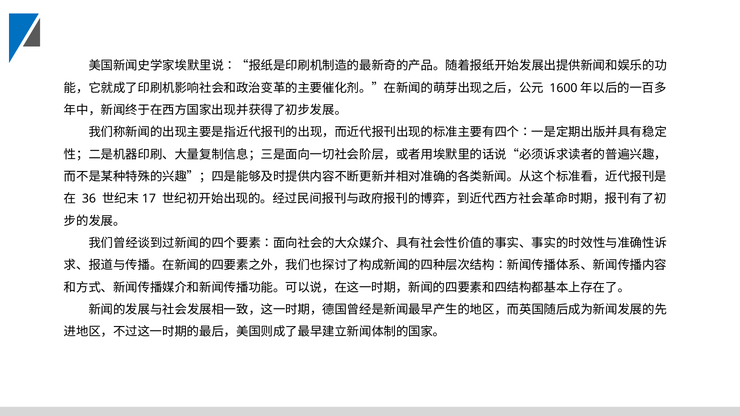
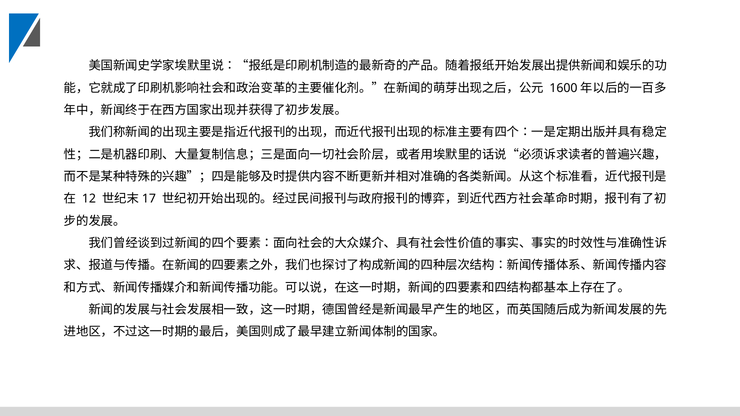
36: 36 -> 12
